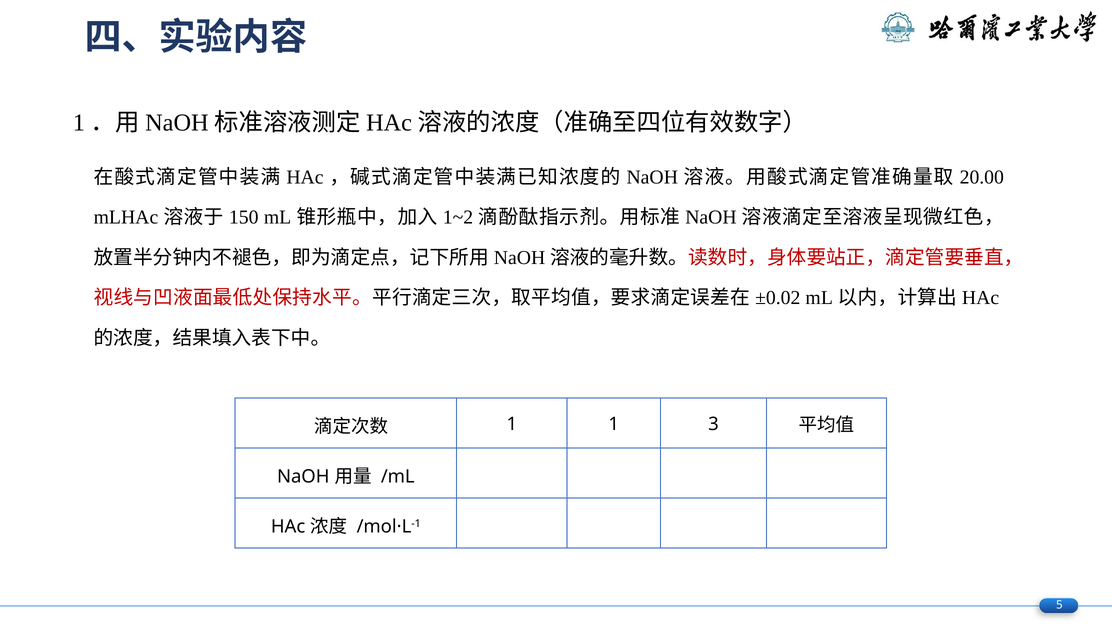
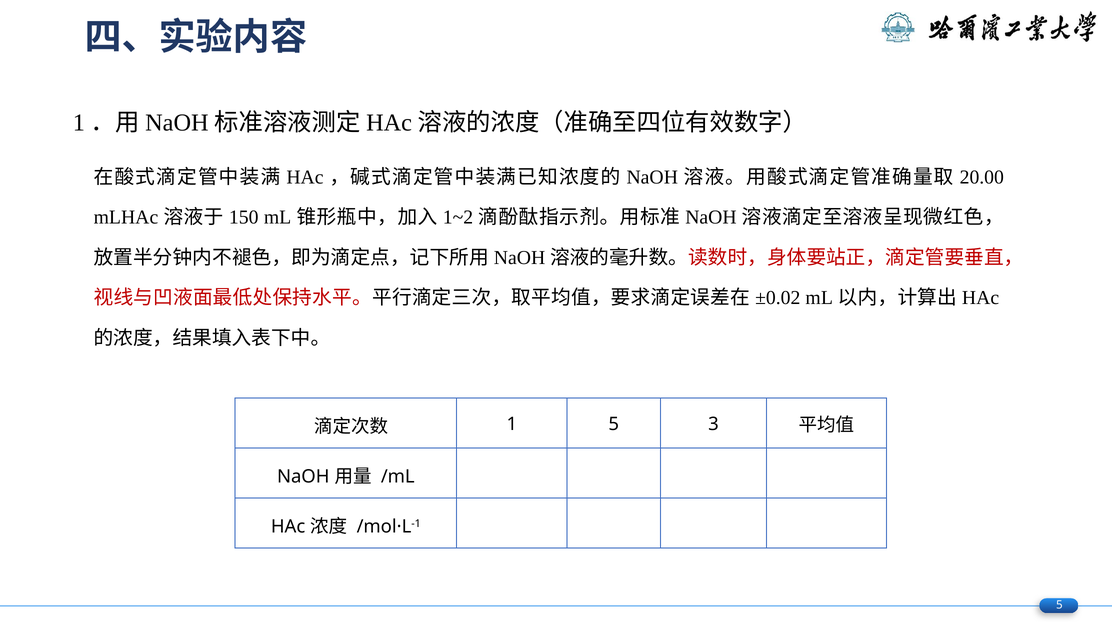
1 1: 1 -> 5
